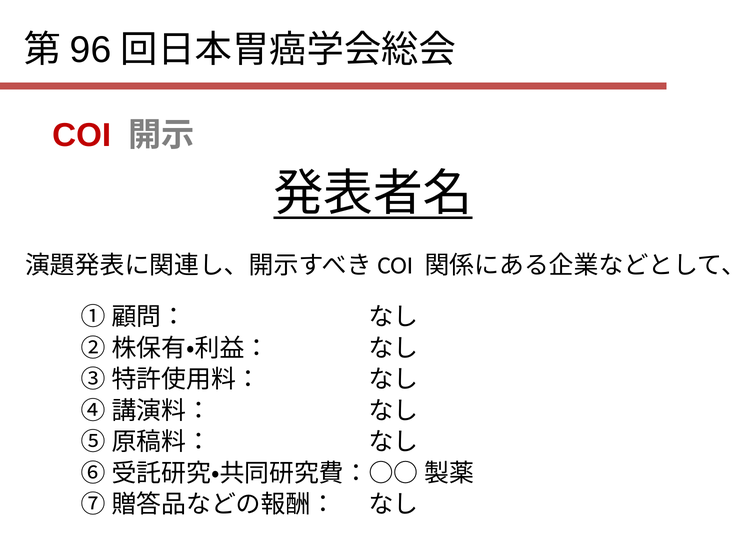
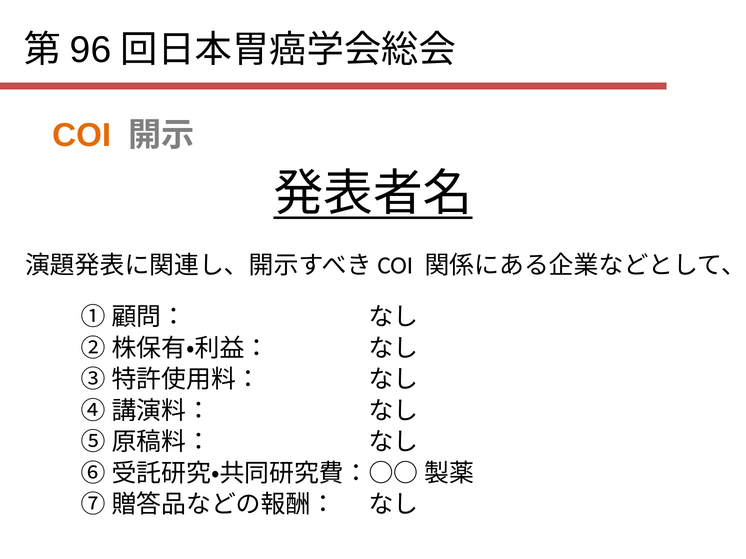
COI colour: red -> orange
